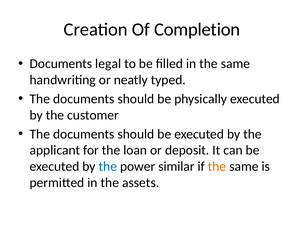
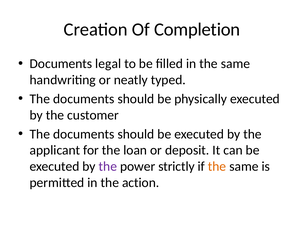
the at (108, 166) colour: blue -> purple
similar: similar -> strictly
assets: assets -> action
